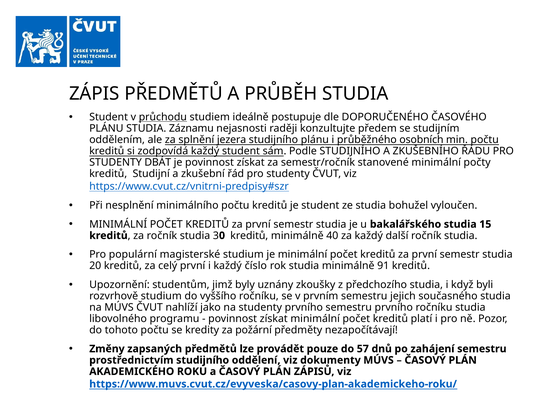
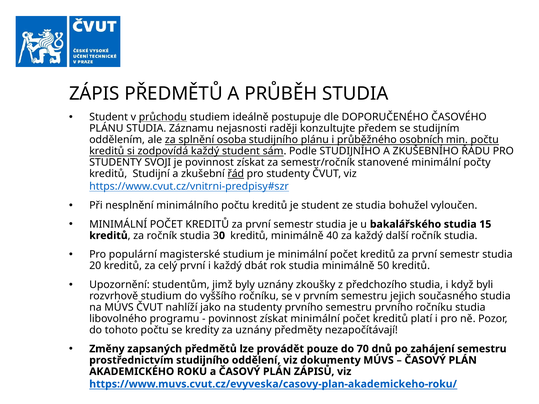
jezera: jezera -> osoba
DBÁT: DBÁT -> SVOJI
řád underline: none -> present
číslo: číslo -> dbát
91: 91 -> 50
za požární: požární -> uznány
57: 57 -> 70
